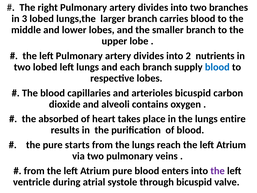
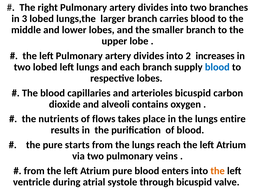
nutrients: nutrients -> increases
absorbed: absorbed -> nutrients
heart: heart -> flows
the at (218, 171) colour: purple -> orange
